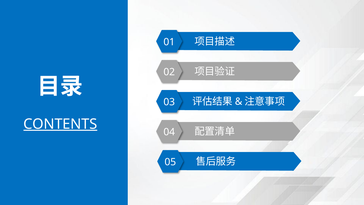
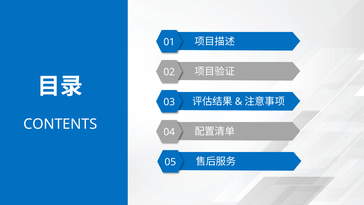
CONTENTS underline: present -> none
